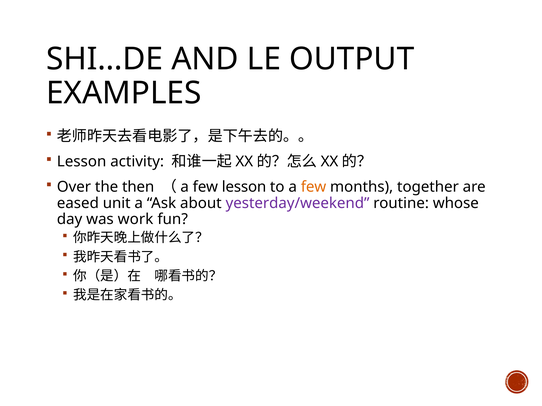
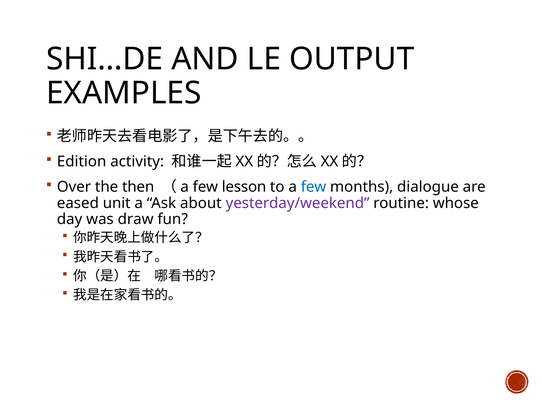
Lesson at (82, 162): Lesson -> Edition
few at (314, 187) colour: orange -> blue
together: together -> dialogue
work: work -> draw
